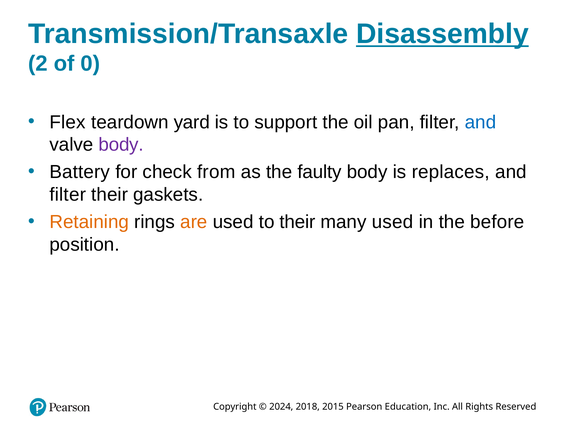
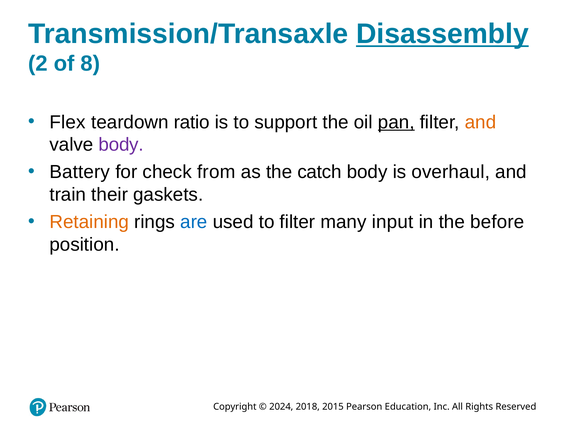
0: 0 -> 8
yard: yard -> ratio
pan underline: none -> present
and at (480, 122) colour: blue -> orange
faulty: faulty -> catch
replaces: replaces -> overhaul
filter at (68, 195): filter -> train
are colour: orange -> blue
to their: their -> filter
many used: used -> input
